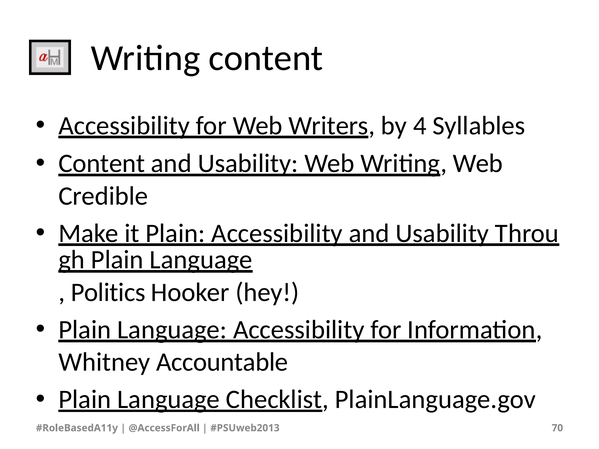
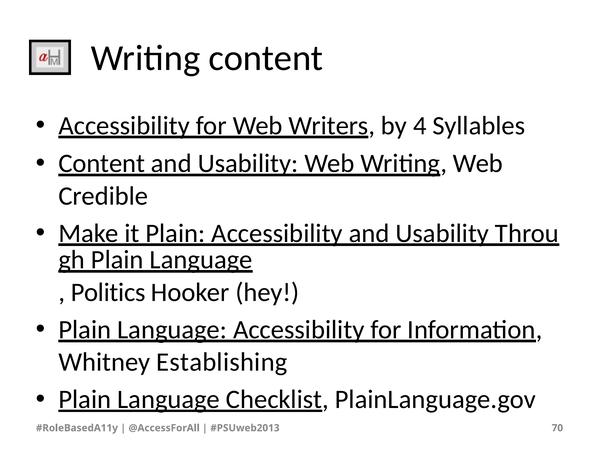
Accountable: Accountable -> Establishing
